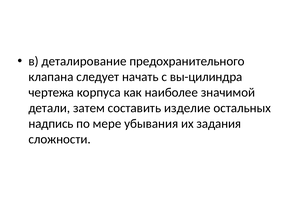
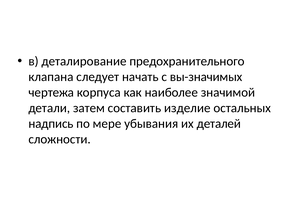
вы-цилиндра: вы-цилиндра -> вы-значимых
задания: задания -> деталей
